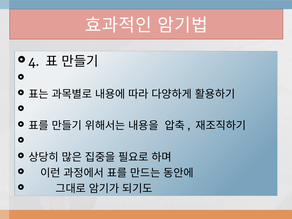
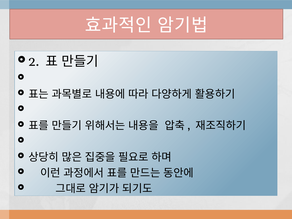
4: 4 -> 2
